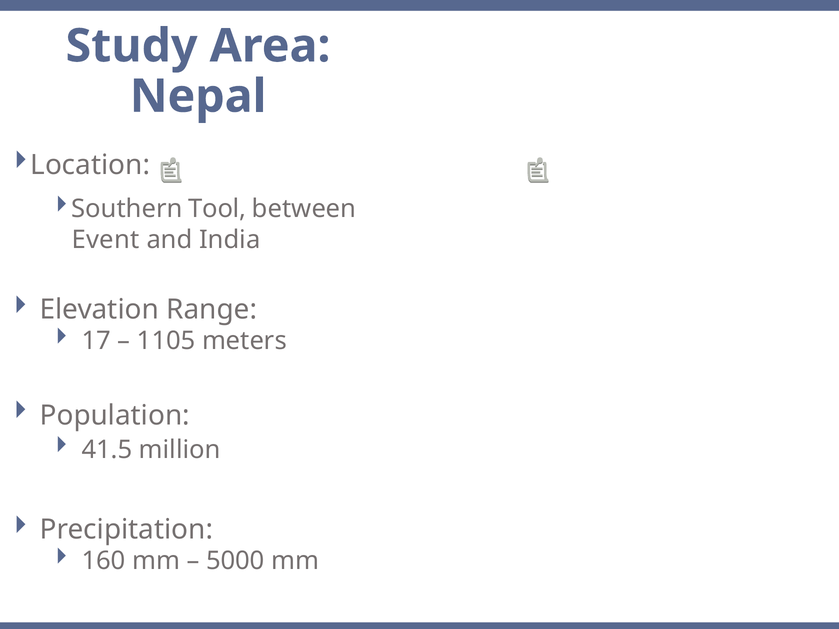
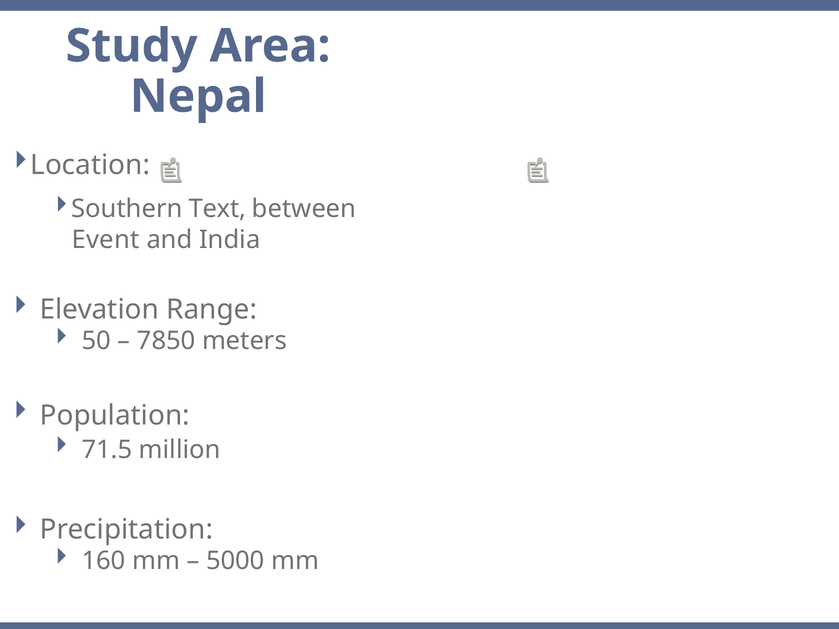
Tool: Tool -> Text
17: 17 -> 50
1105: 1105 -> 7850
41.5: 41.5 -> 71.5
